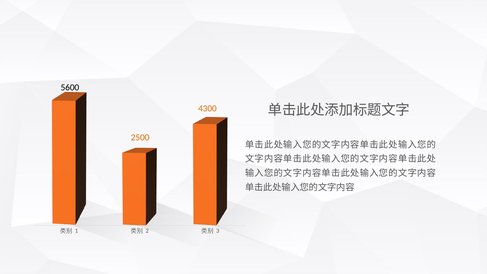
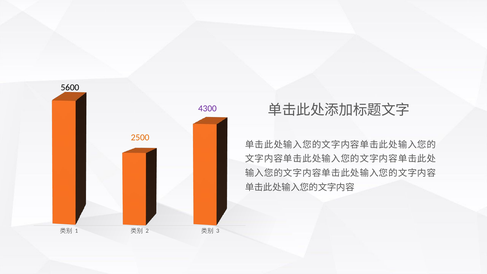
4300 colour: orange -> purple
